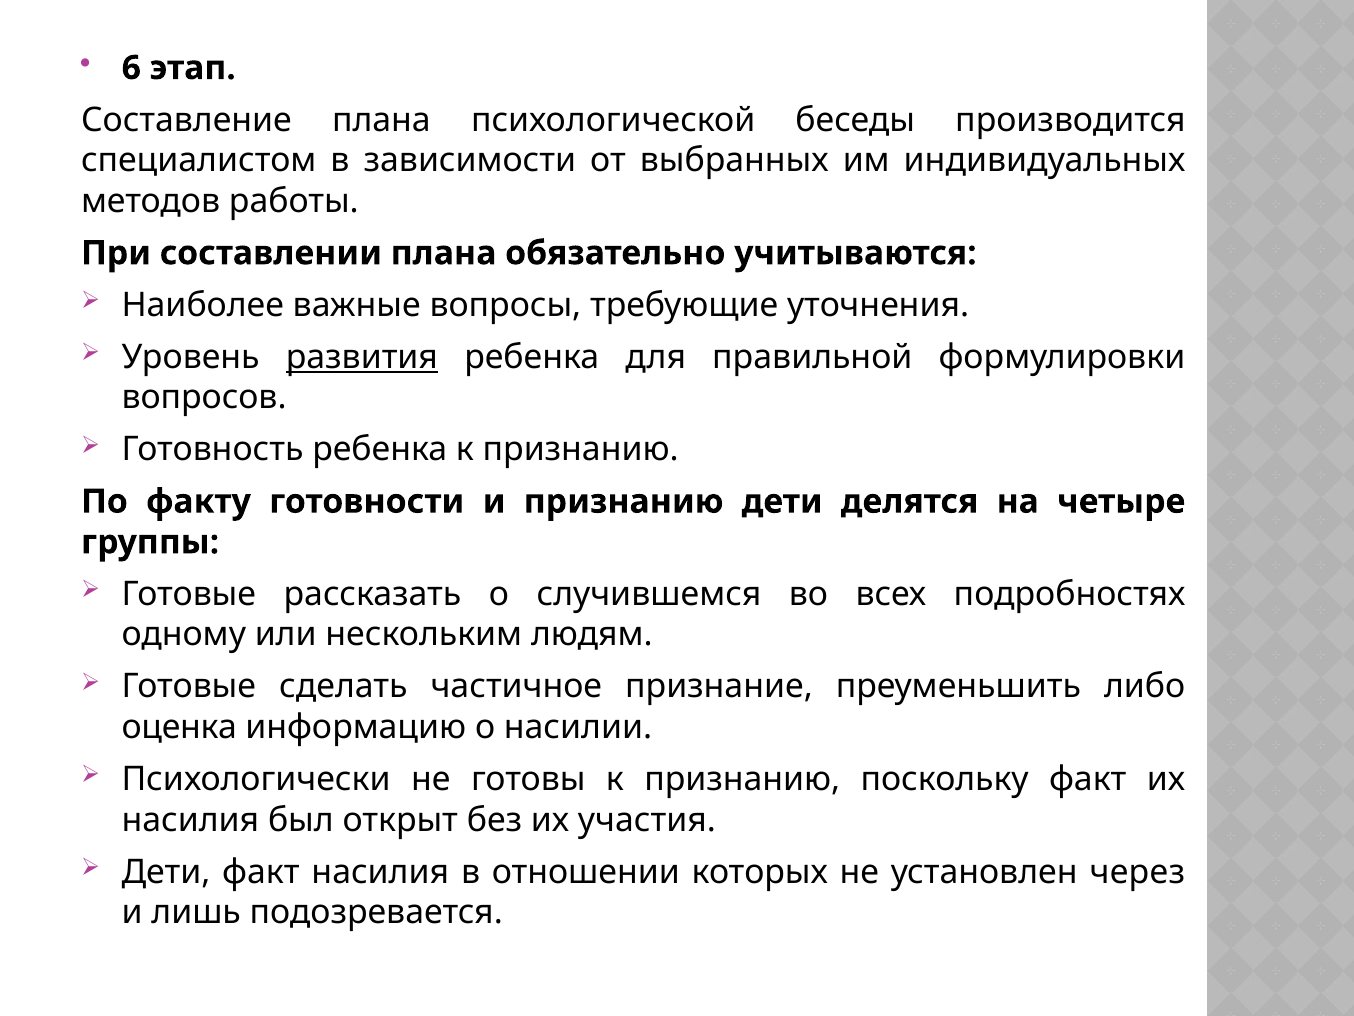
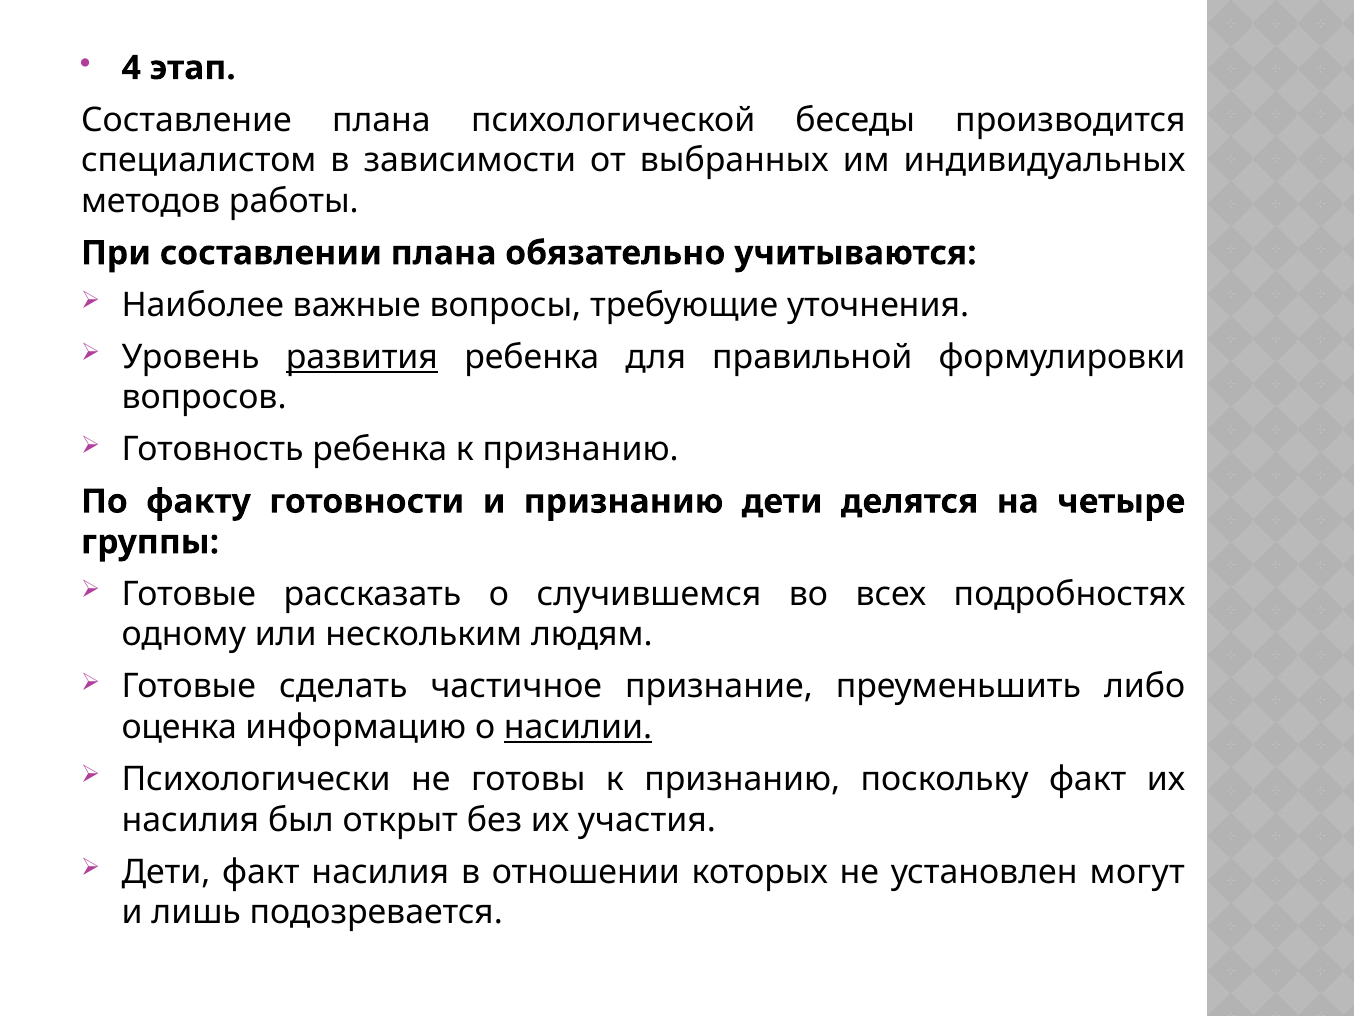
6: 6 -> 4
насилии underline: none -> present
через: через -> могут
